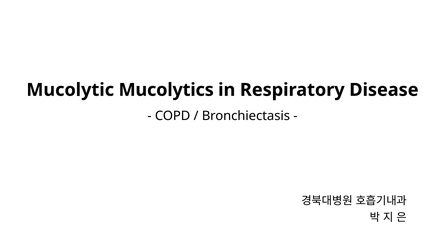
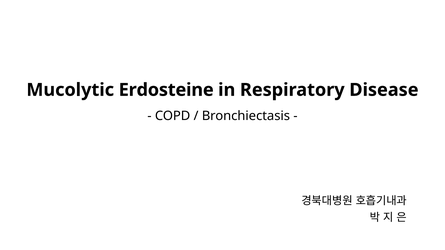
Mucolytics: Mucolytics -> Erdosteine
